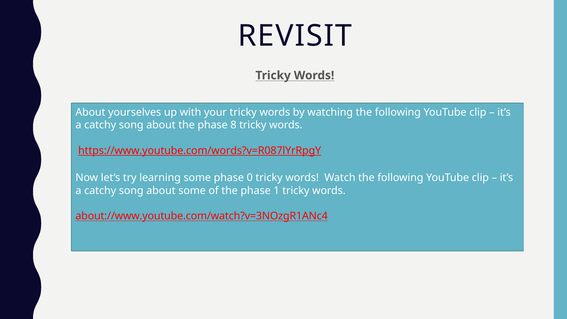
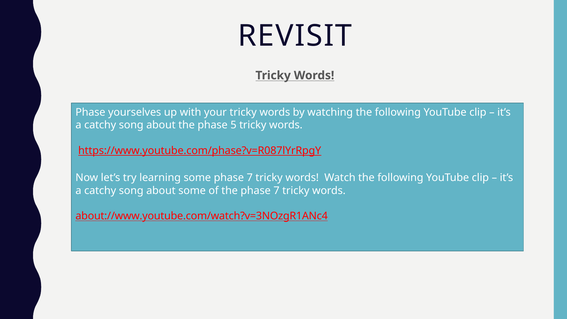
About at (90, 112): About -> Phase
8: 8 -> 5
https://www.youtube.com/words?v=R087lYrRpgY: https://www.youtube.com/words?v=R087lYrRpgY -> https://www.youtube.com/phase?v=R087lYrRpgY
some phase 0: 0 -> 7
the phase 1: 1 -> 7
